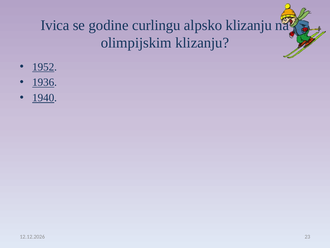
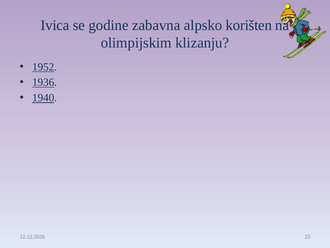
curlingu: curlingu -> zabavna
alpsko klizanju: klizanju -> korišten
